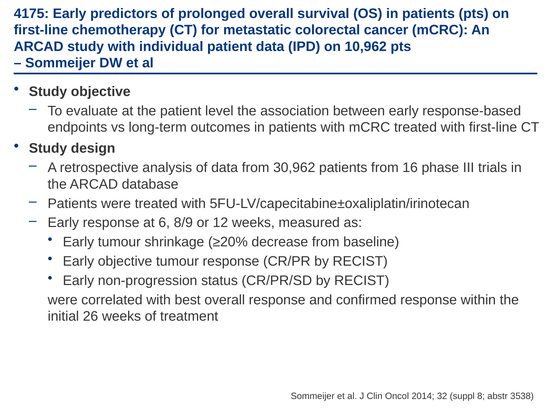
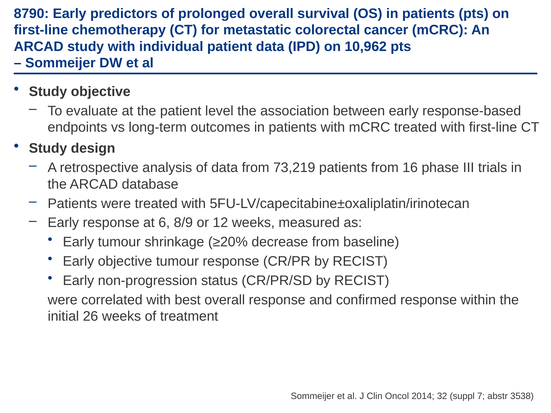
4175: 4175 -> 8790
30,962: 30,962 -> 73,219
8: 8 -> 7
